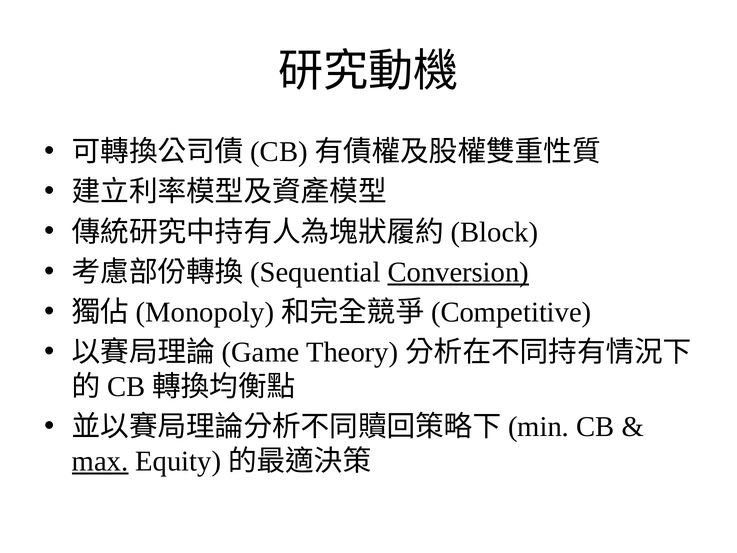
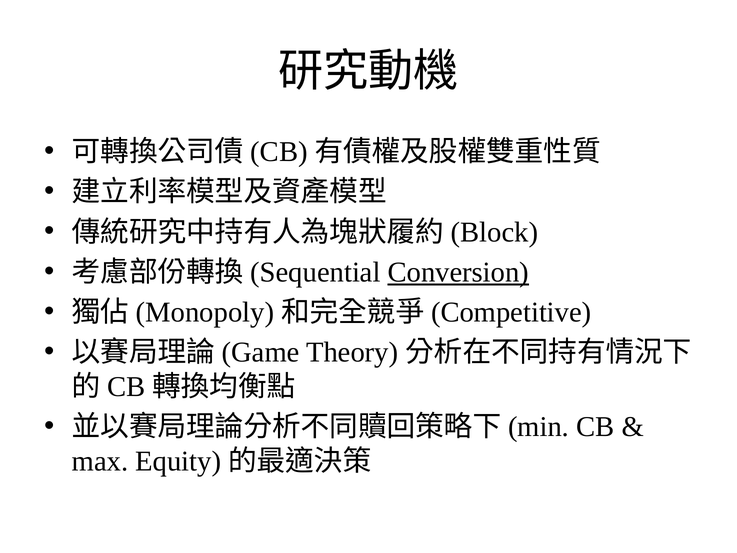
max underline: present -> none
